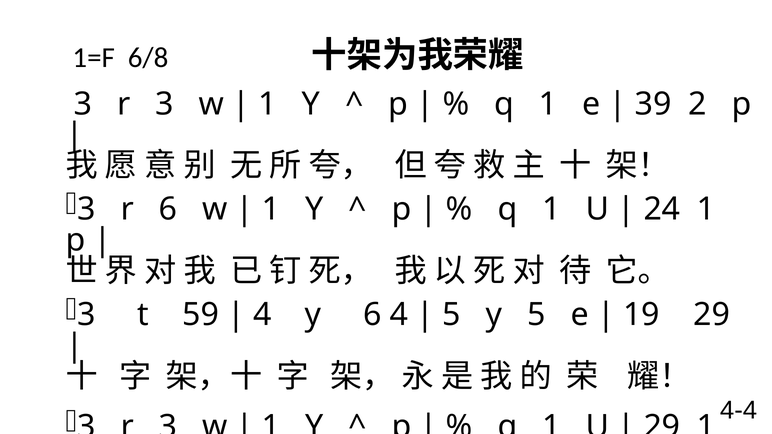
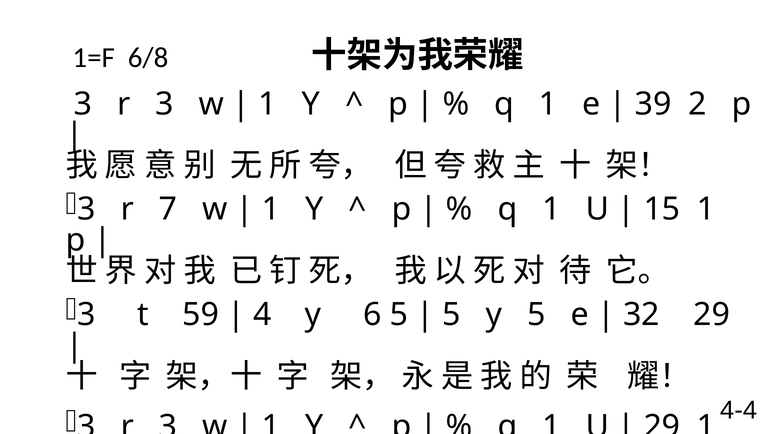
r 6: 6 -> 7
24: 24 -> 15
6 4: 4 -> 5
19: 19 -> 32
